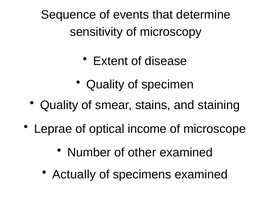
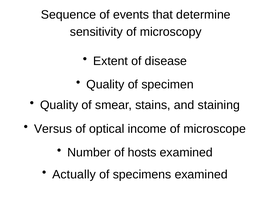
Leprae: Leprae -> Versus
other: other -> hosts
